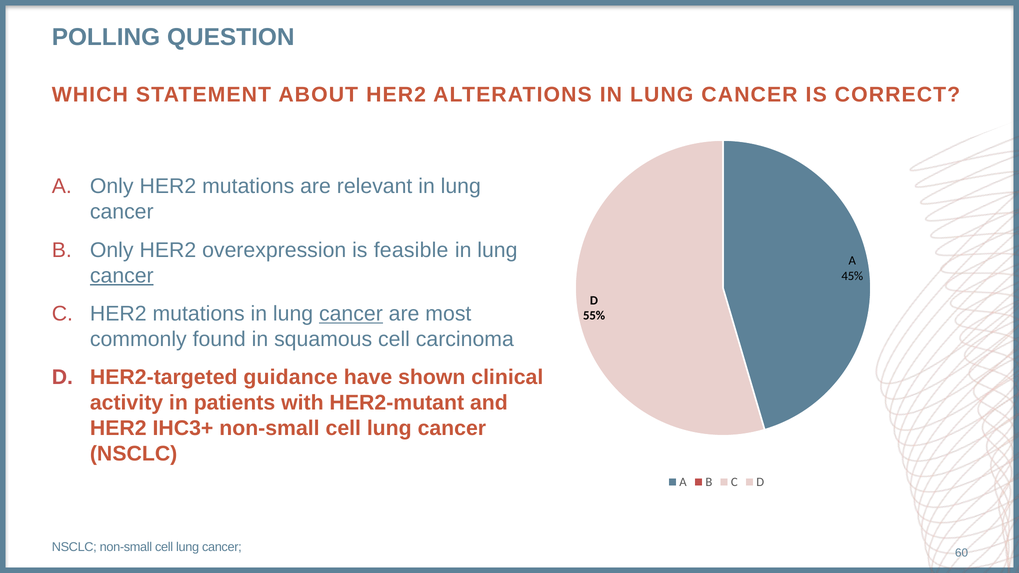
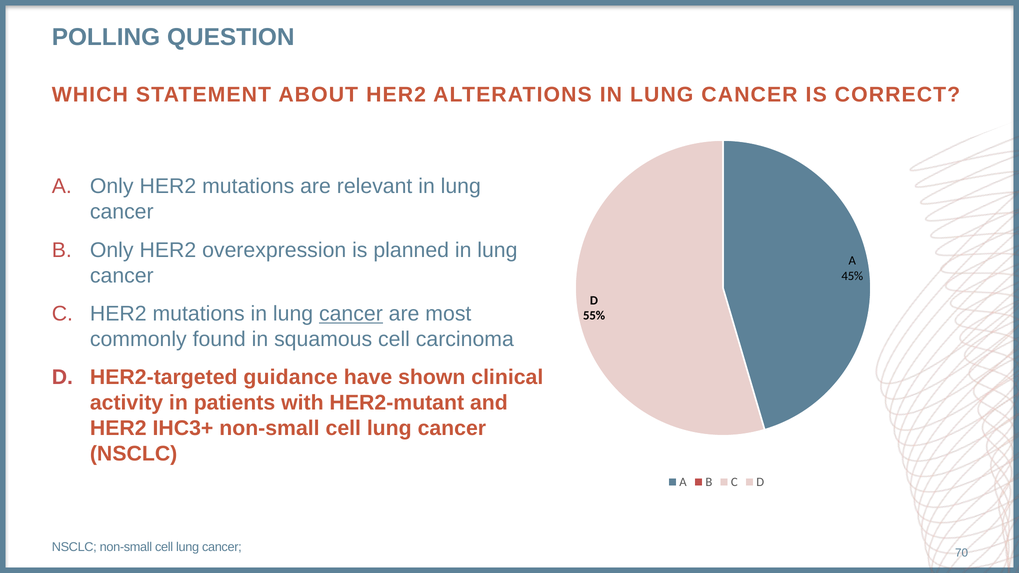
feasible: feasible -> planned
cancer at (122, 276) underline: present -> none
60: 60 -> 70
